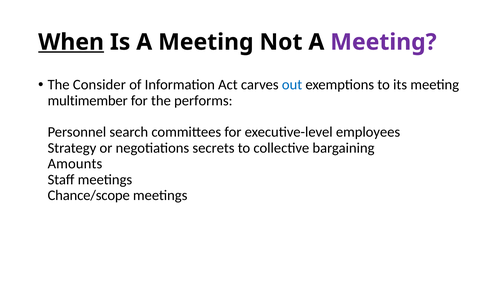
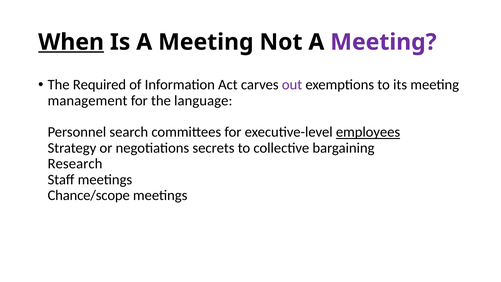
Consider: Consider -> Required
out colour: blue -> purple
multimember: multimember -> management
performs: performs -> language
employees underline: none -> present
Amounts: Amounts -> Research
